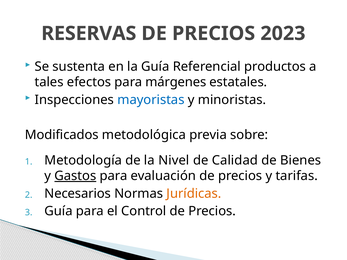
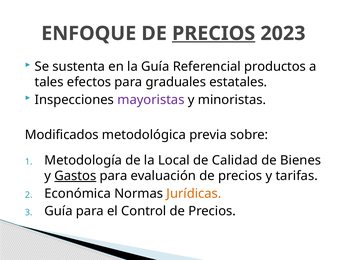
RESERVAS: RESERVAS -> ENFOQUE
PRECIOS at (214, 33) underline: none -> present
márgenes: márgenes -> graduales
mayoristas colour: blue -> purple
Nivel: Nivel -> Local
Necesarios: Necesarios -> Económica
